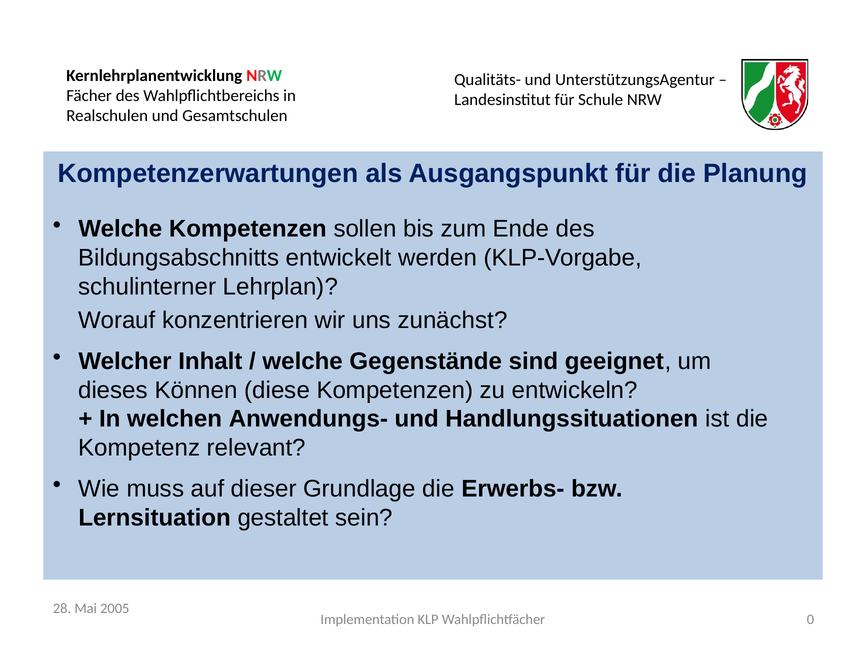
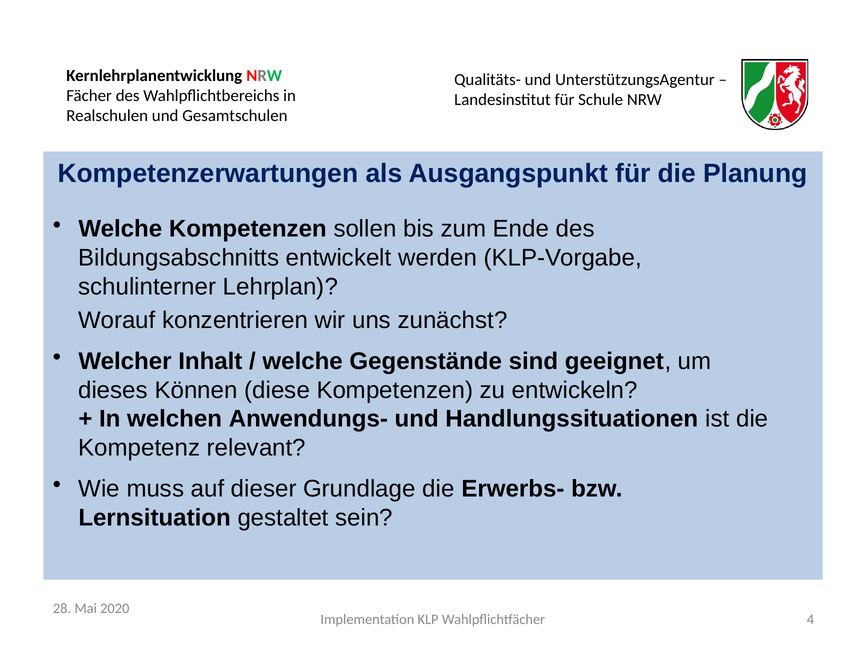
2005: 2005 -> 2020
0: 0 -> 4
